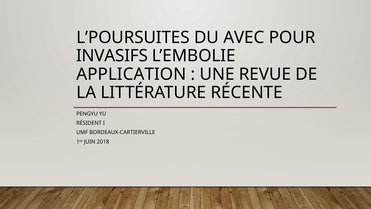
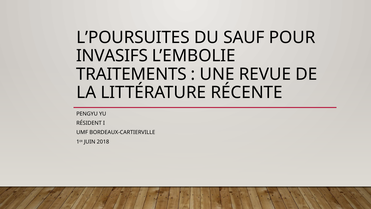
AVEC: AVEC -> SAUF
APPLICATION: APPLICATION -> TRAITEMENTS
